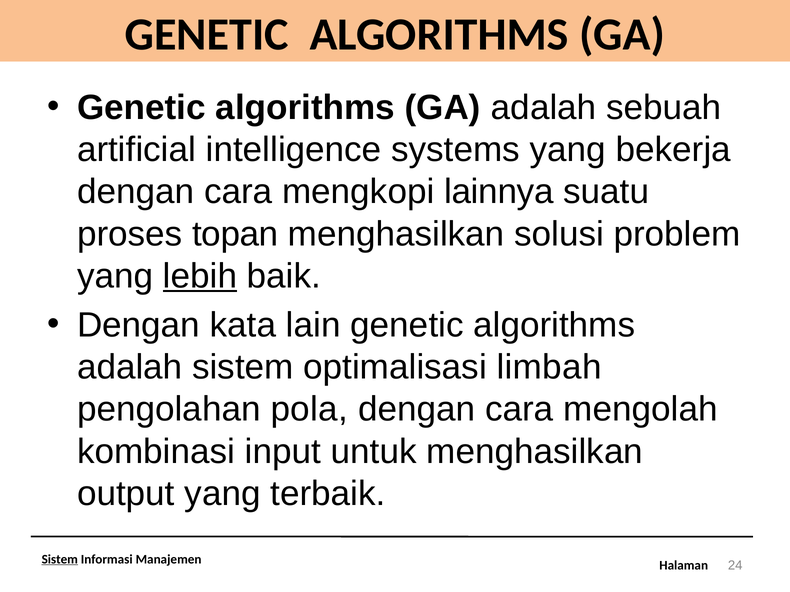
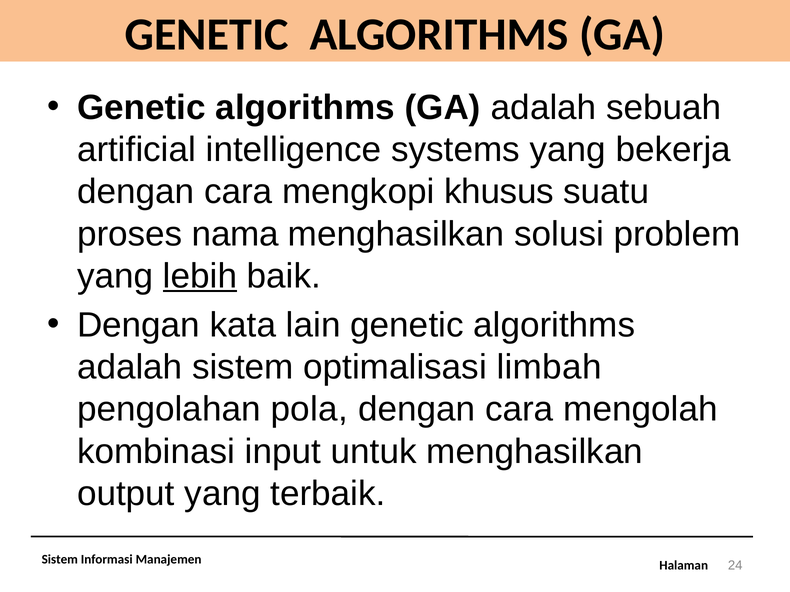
lainnya: lainnya -> khusus
topan: topan -> nama
Sistem at (60, 560) underline: present -> none
